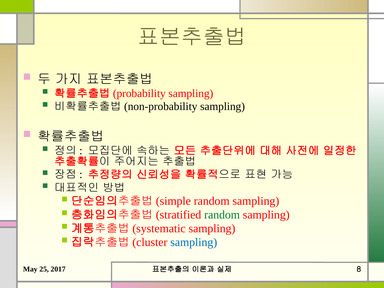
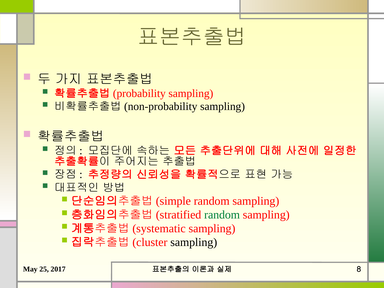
sampling at (194, 242) colour: blue -> black
